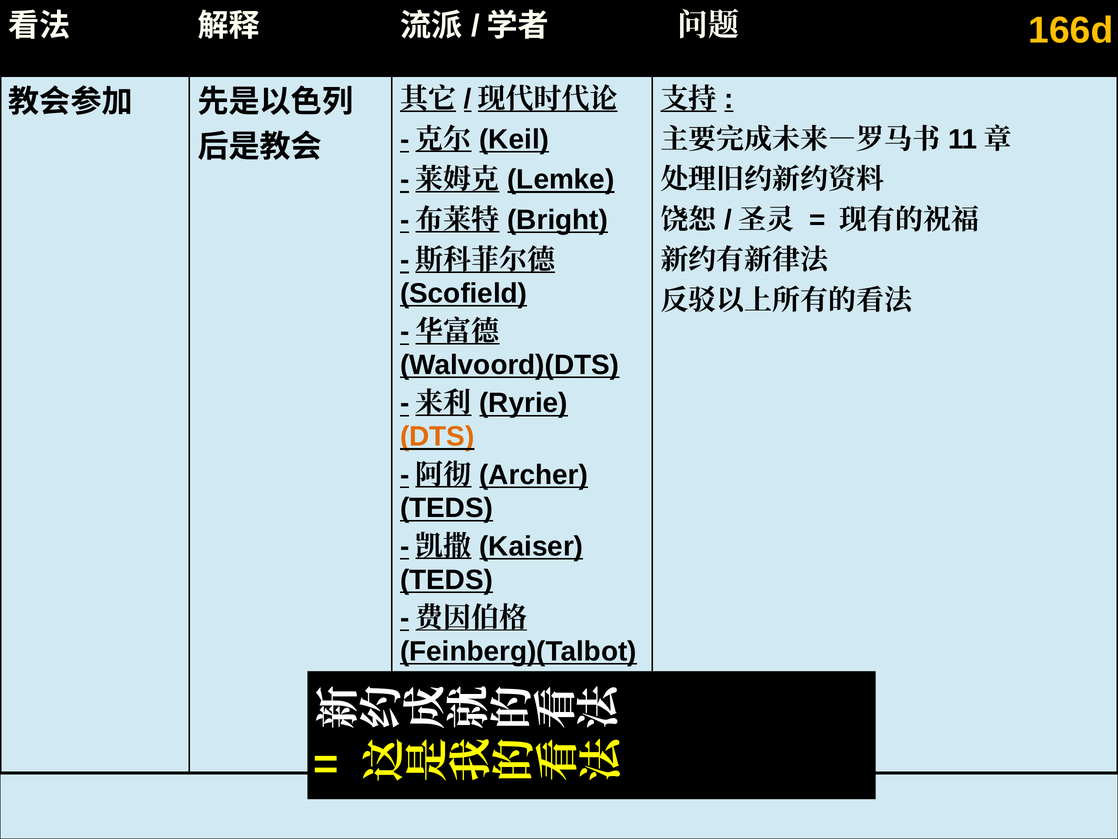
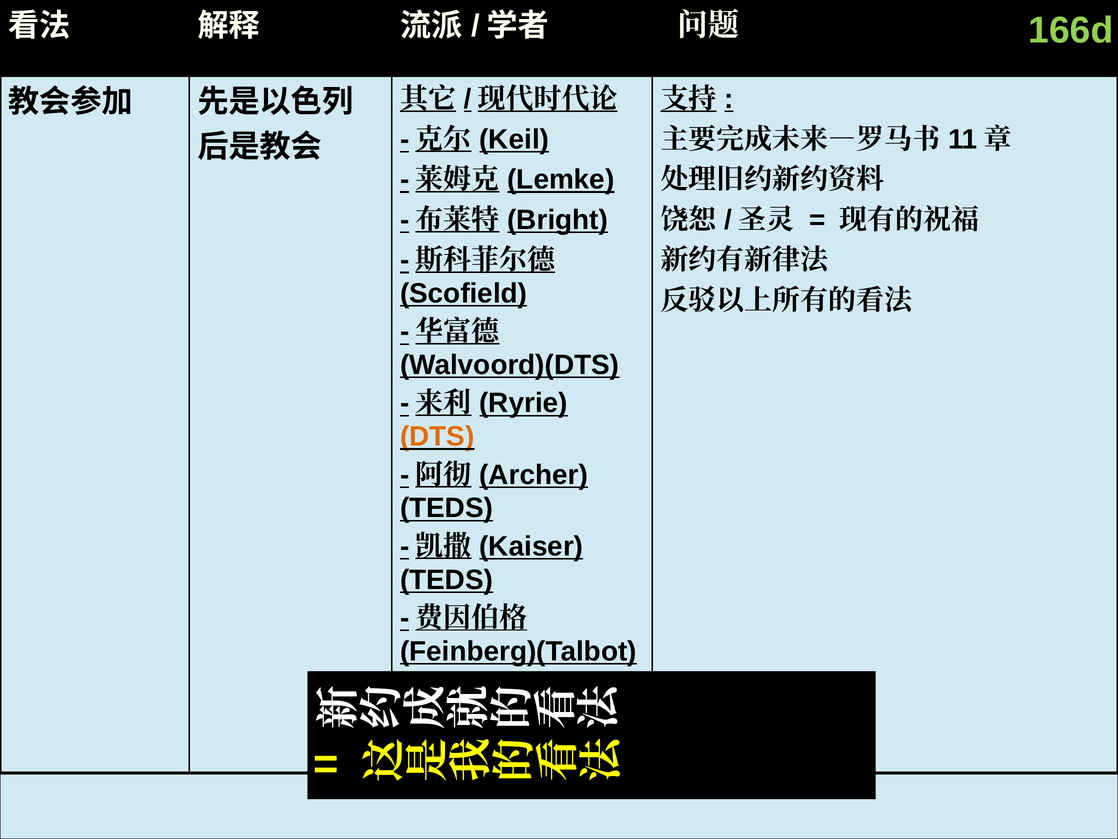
166d colour: yellow -> light green
